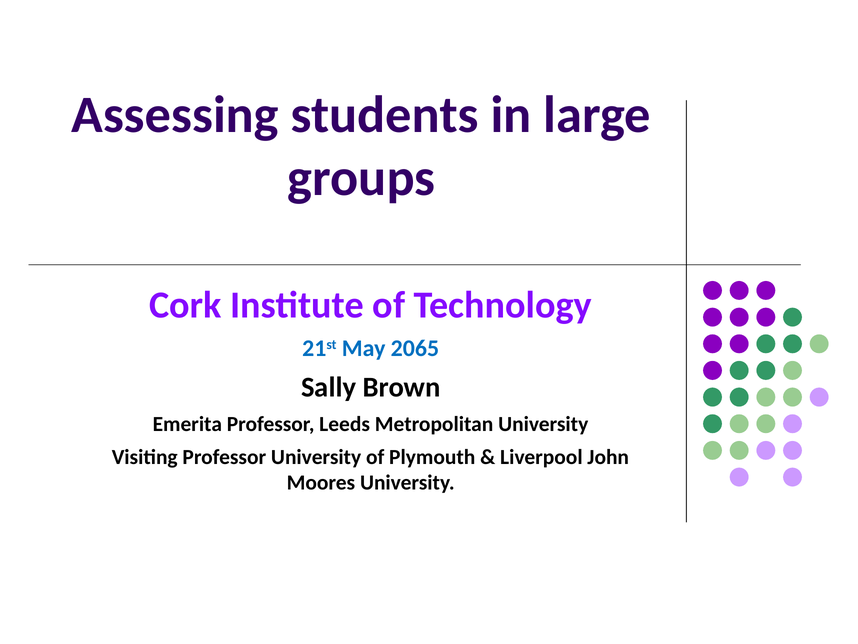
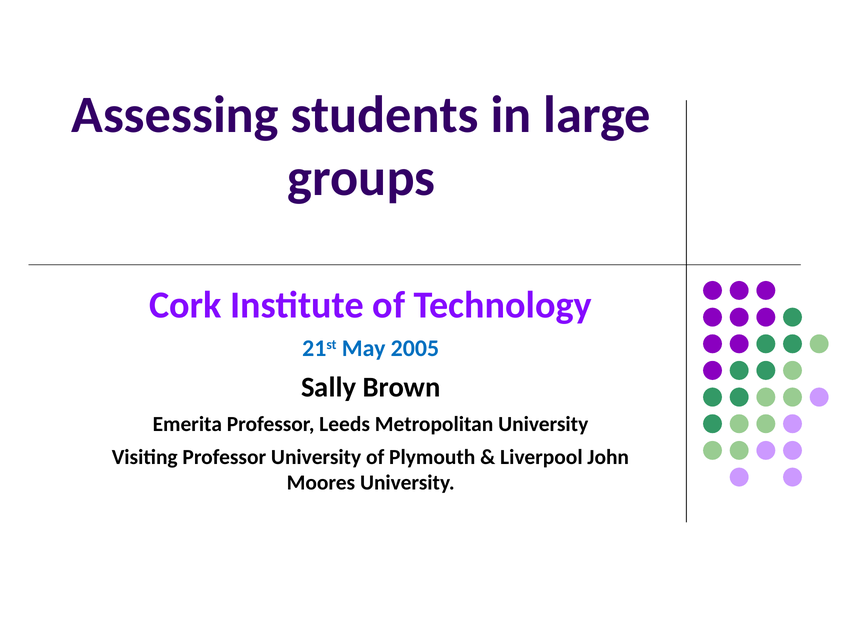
2065: 2065 -> 2005
